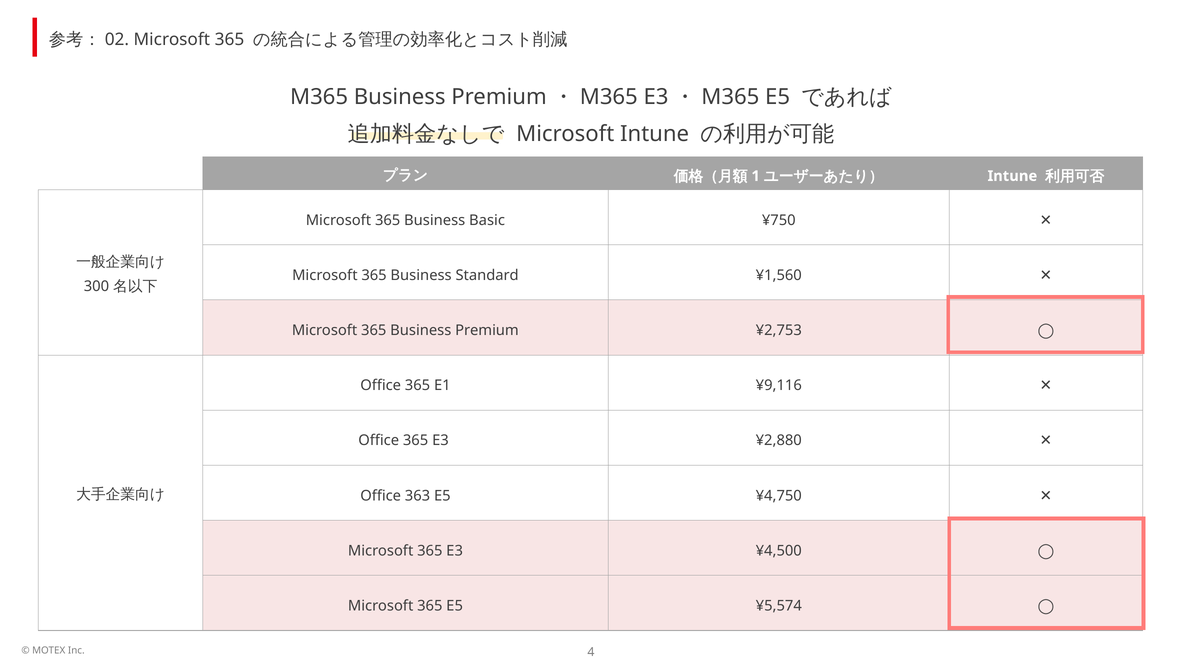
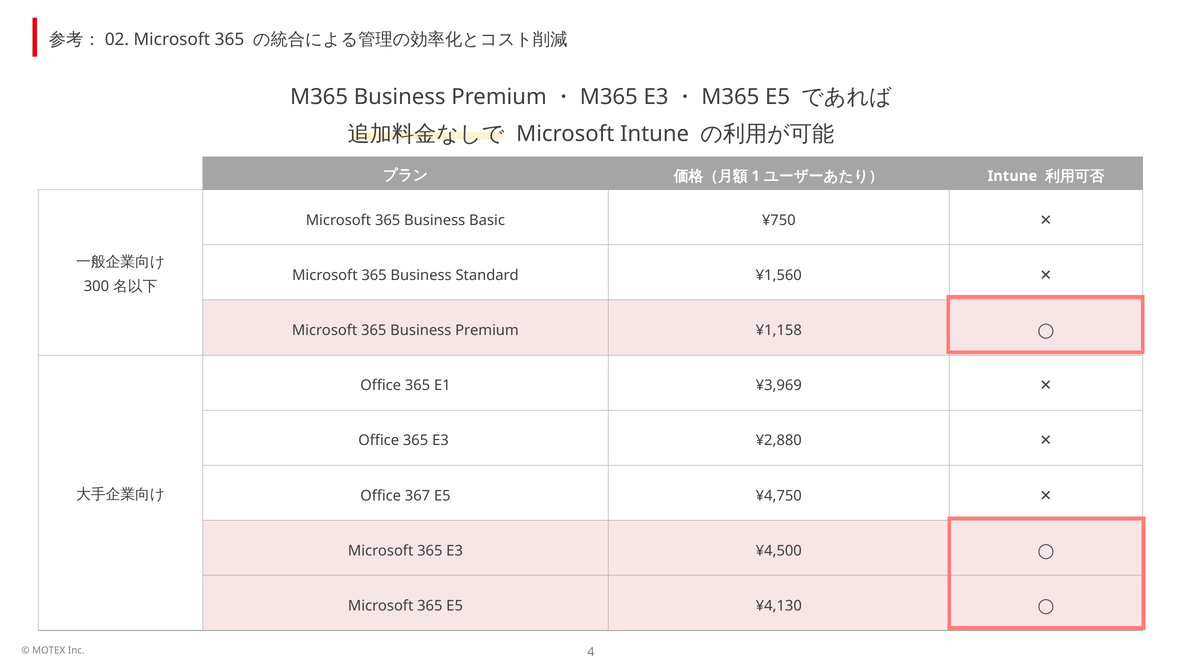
¥2,753: ¥2,753 -> ¥1,158
¥9,116: ¥9,116 -> ¥3,969
363: 363 -> 367
¥5,574: ¥5,574 -> ¥4,130
